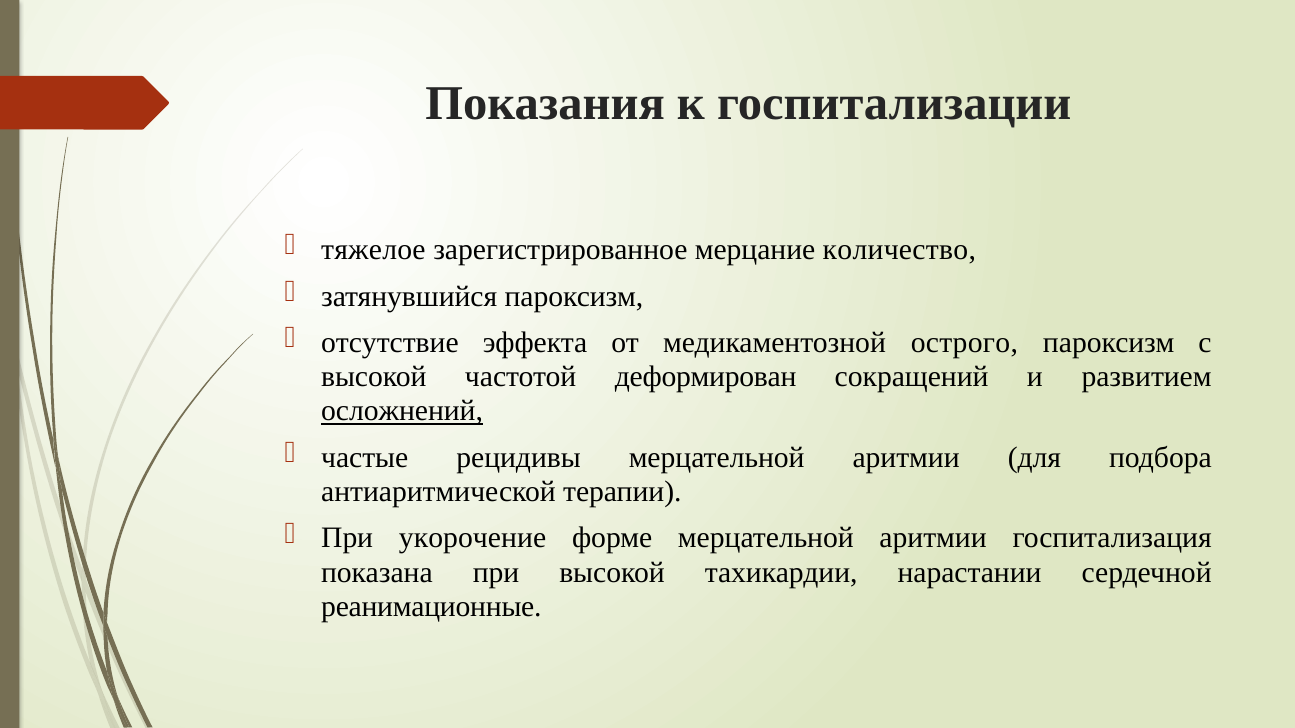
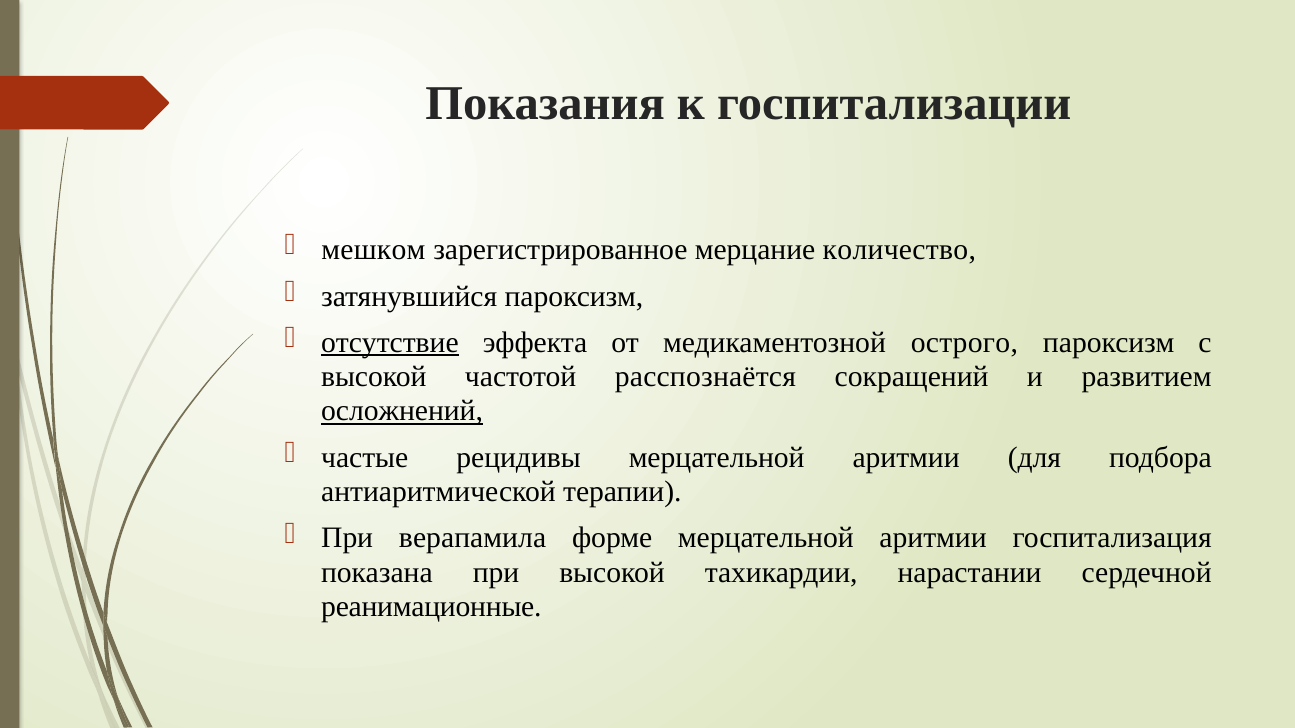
тяжелое: тяжелое -> мешком
отсутствие underline: none -> present
деформирован: деформирован -> расспознаётся
укорочение: укорочение -> верапамила
